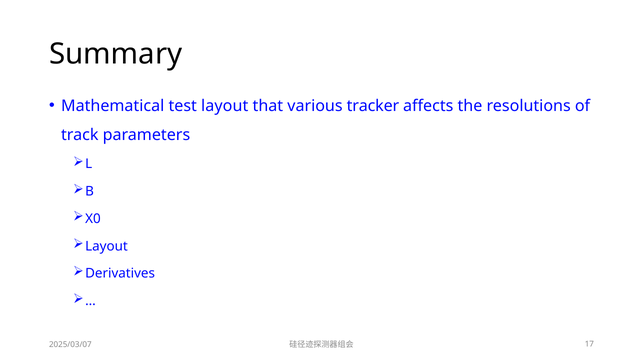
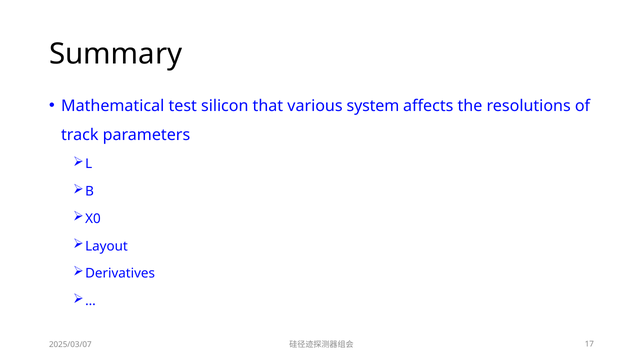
test layout: layout -> silicon
tracker: tracker -> system
